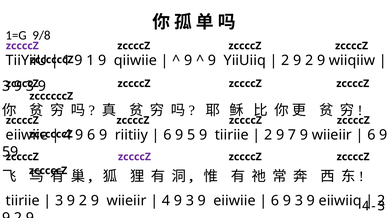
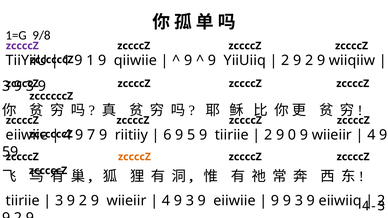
6 at (91, 135): 6 -> 7
7: 7 -> 0
6 at (371, 135): 6 -> 4
zccccZ at (134, 157) colour: purple -> orange
6 at (275, 201): 6 -> 9
